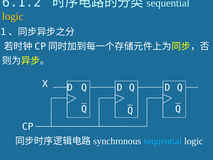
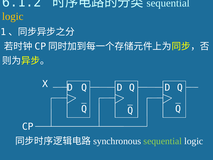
sequential at (163, 141) colour: light blue -> light green
